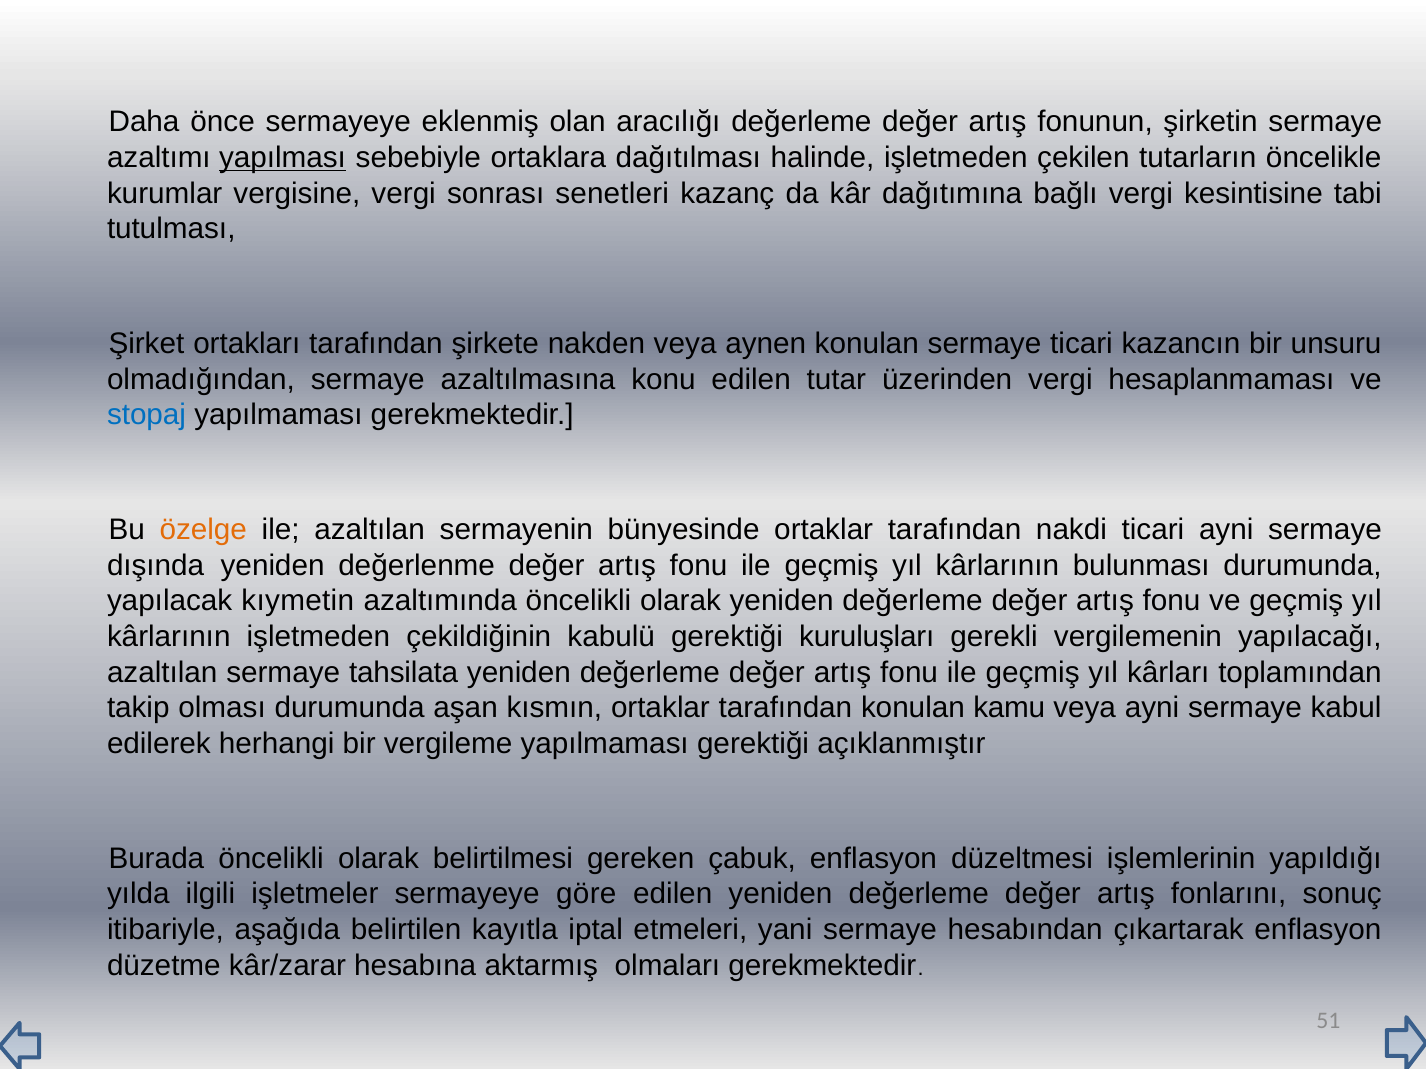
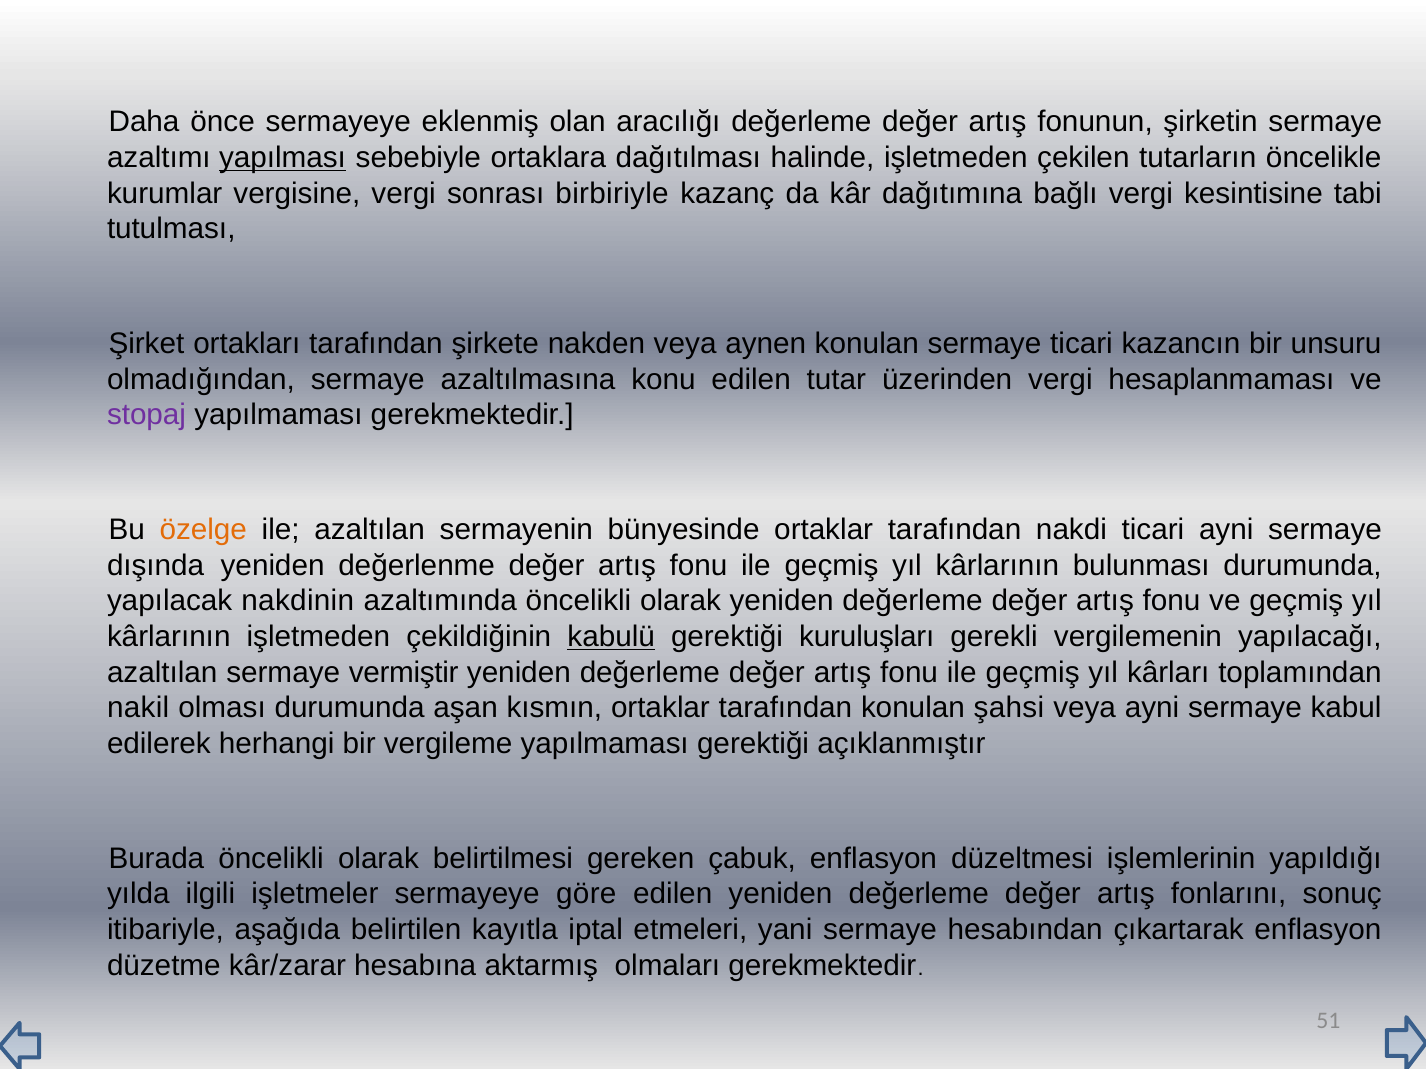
senetleri: senetleri -> birbiriyle
stopaj colour: blue -> purple
kıymetin: kıymetin -> nakdinin
kabulü underline: none -> present
tahsilata: tahsilata -> vermiştir
takip: takip -> nakil
kamu: kamu -> şahsi
